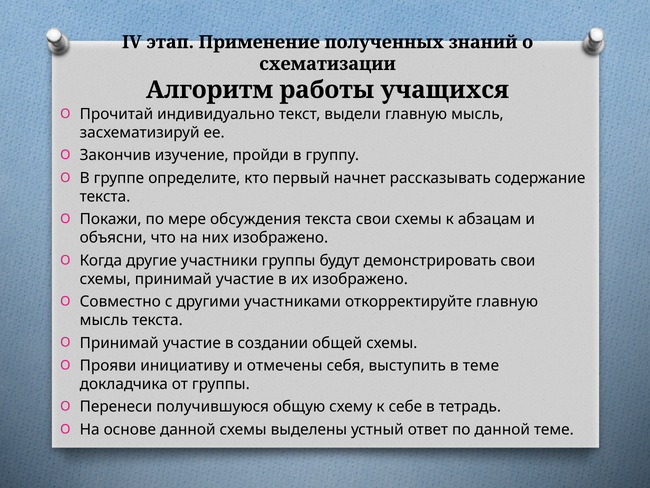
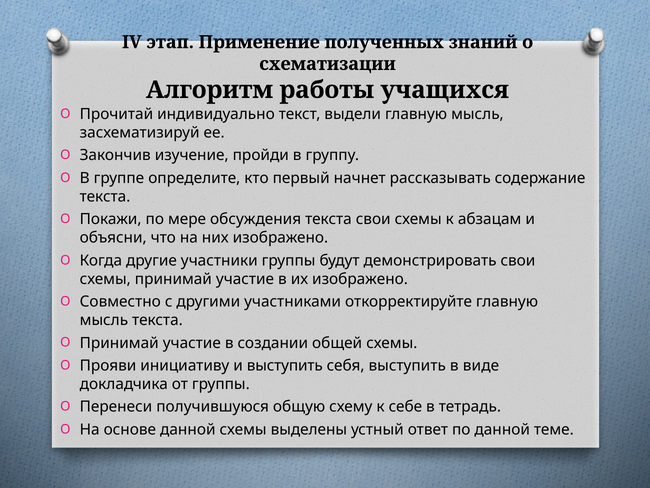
и отмечены: отмечены -> выступить
в теме: теме -> виде
